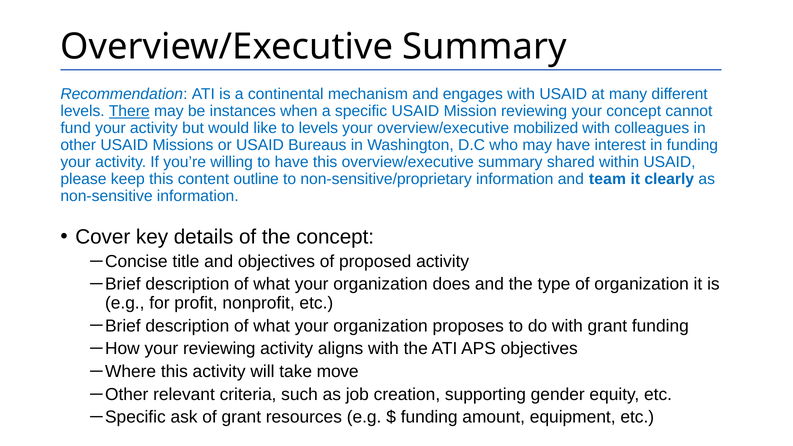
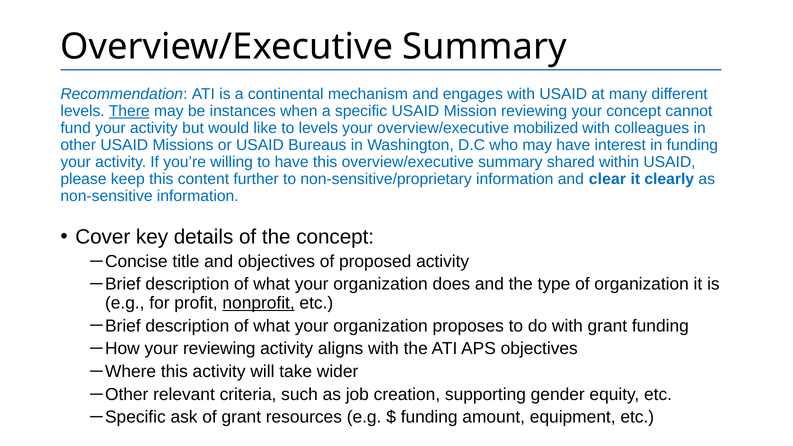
outline: outline -> further
team: team -> clear
nonprofit underline: none -> present
move: move -> wider
